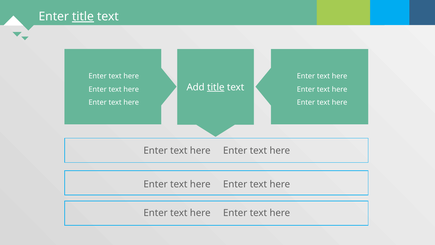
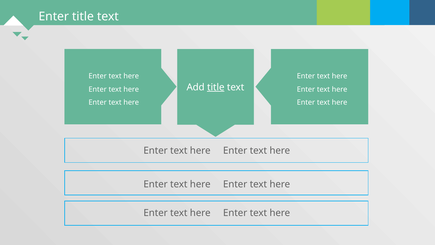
title at (83, 17) underline: present -> none
